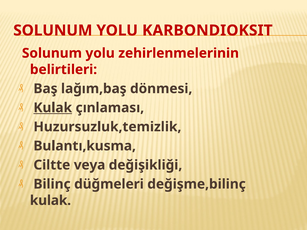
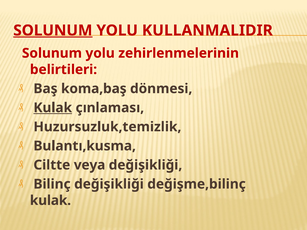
SOLUNUM at (53, 30) underline: none -> present
KARBONDIOKSIT: KARBONDIOKSIT -> KULLANMALIDIR
lağım,baş: lağım,baş -> koma,baş
Bilinç düğmeleri: düğmeleri -> değişikliği
